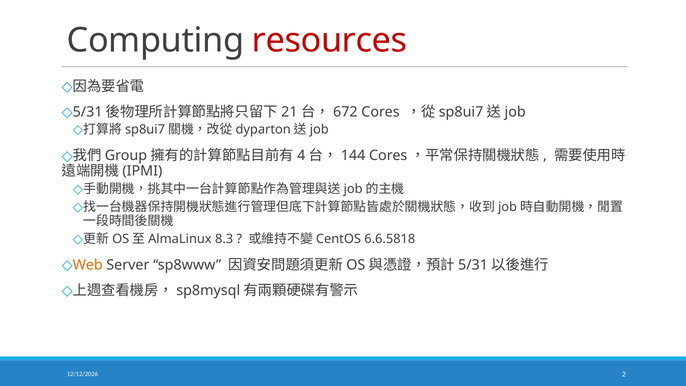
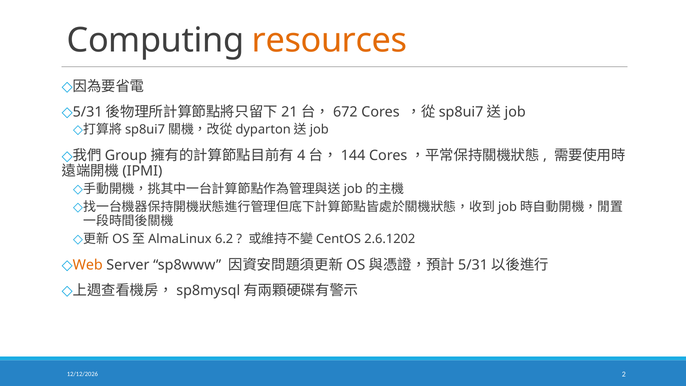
resources colour: red -> orange
8.3: 8.3 -> 6.2
6.6.5818: 6.6.5818 -> 2.6.1202
